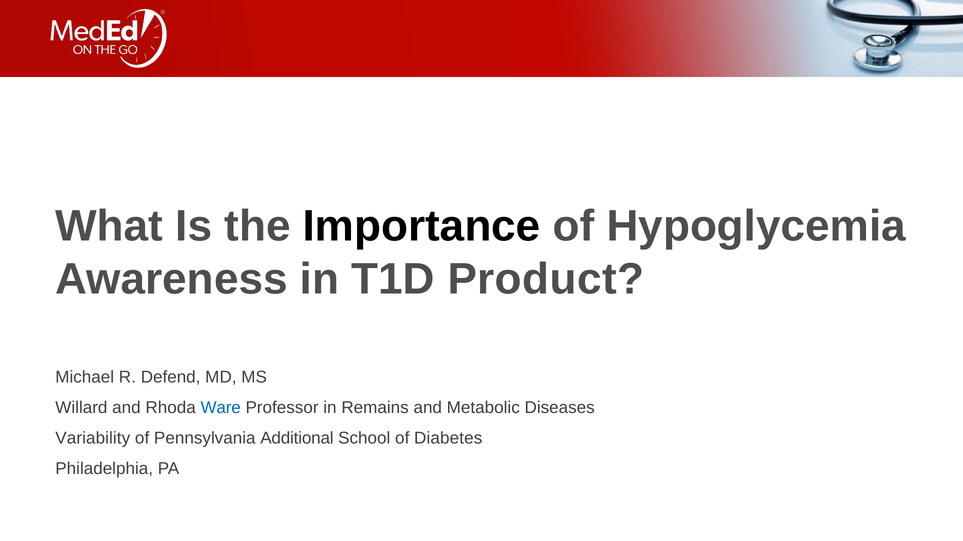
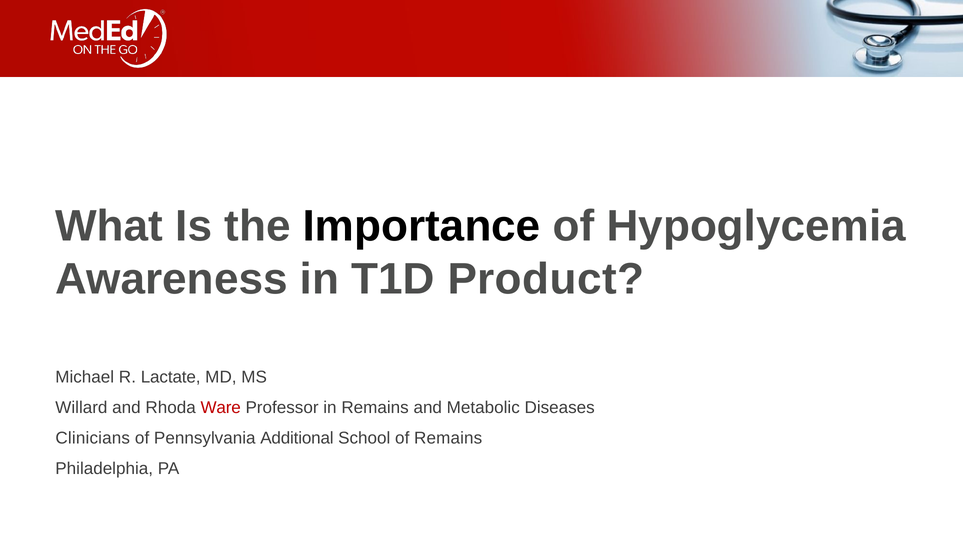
Defend: Defend -> Lactate
Ware colour: blue -> red
Variability: Variability -> Clinicians
of Diabetes: Diabetes -> Remains
